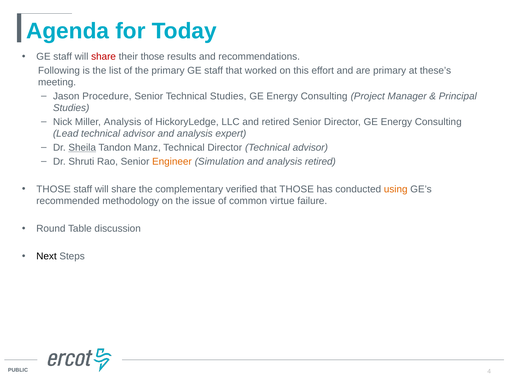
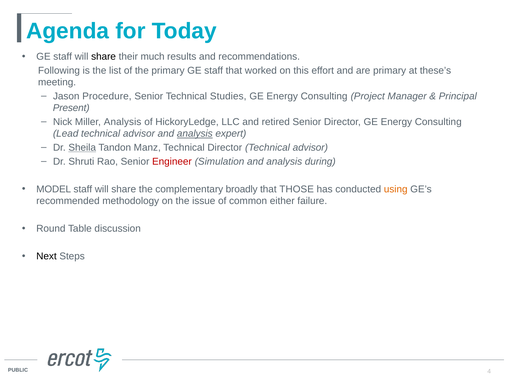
share at (104, 57) colour: red -> black
their those: those -> much
Studies at (71, 108): Studies -> Present
analysis at (195, 134) underline: none -> present
Engineer colour: orange -> red
analysis retired: retired -> during
THOSE at (54, 189): THOSE -> MODEL
verified: verified -> broadly
virtue: virtue -> either
